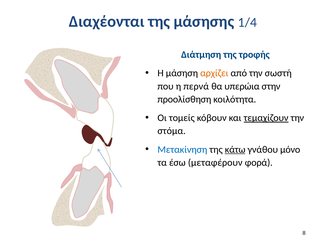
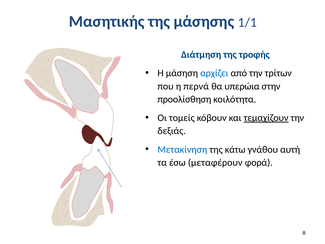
Διαχέονται: Διαχέονται -> Μασητικής
1/4: 1/4 -> 1/1
αρχίζει colour: orange -> blue
σωστή: σωστή -> τρίτων
στόμα: στόμα -> δεξιάς
κάτω underline: present -> none
μόνο: μόνο -> αυτή
